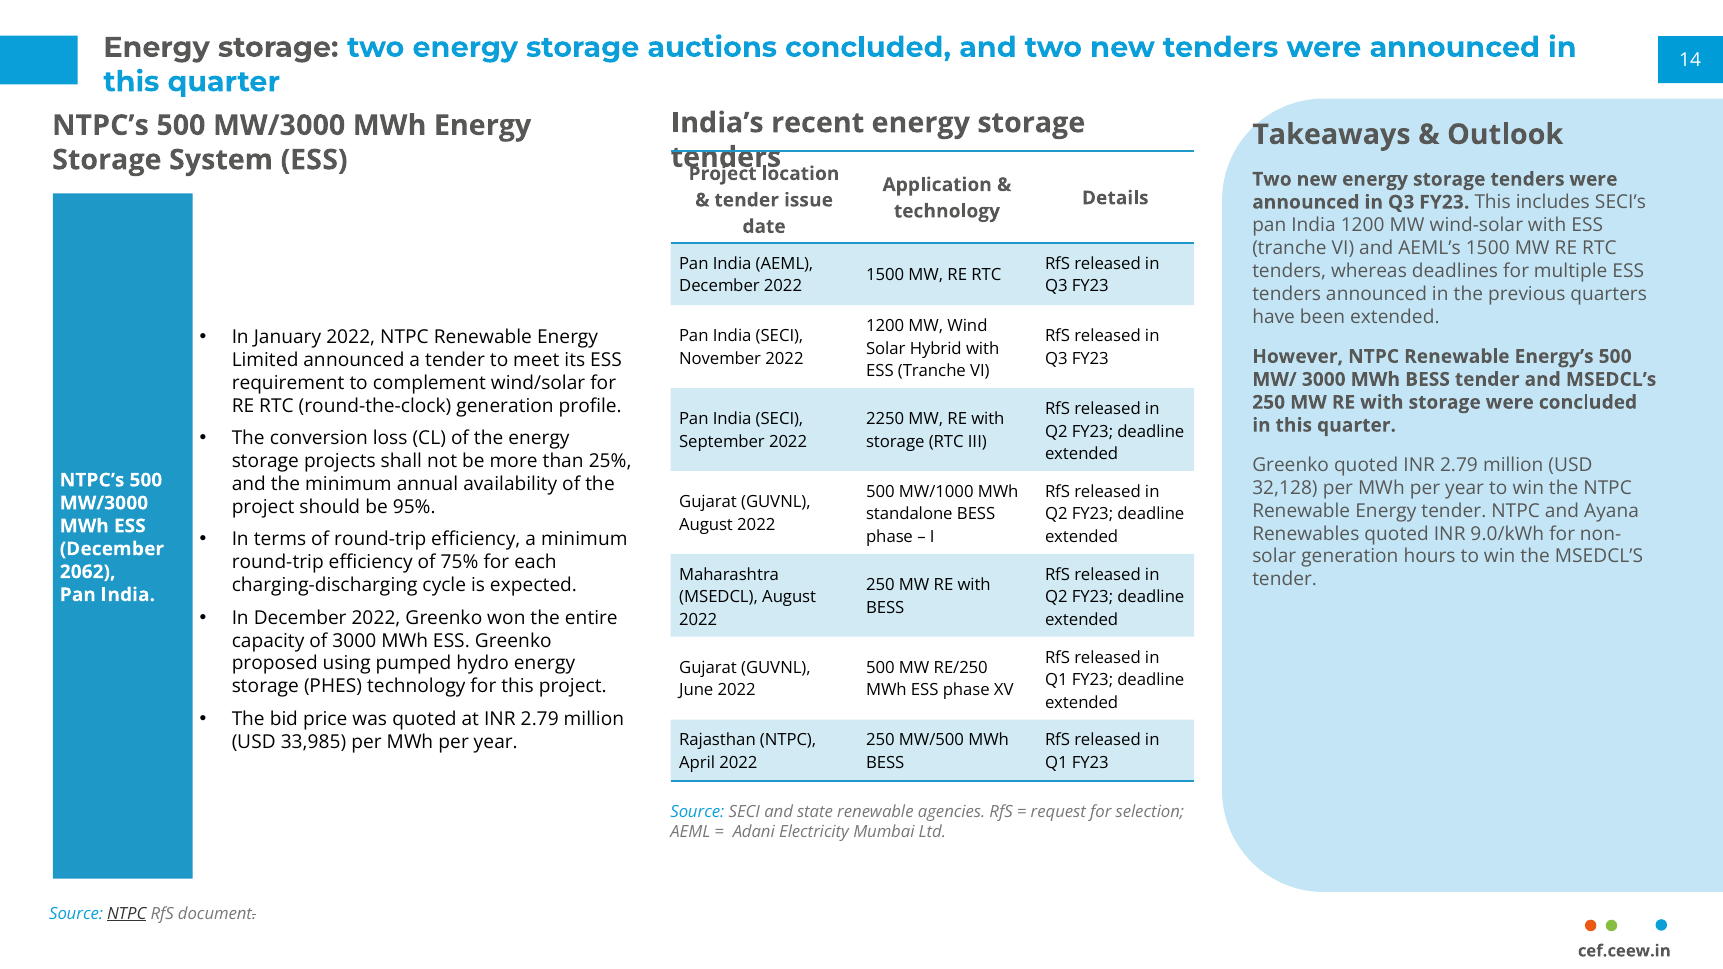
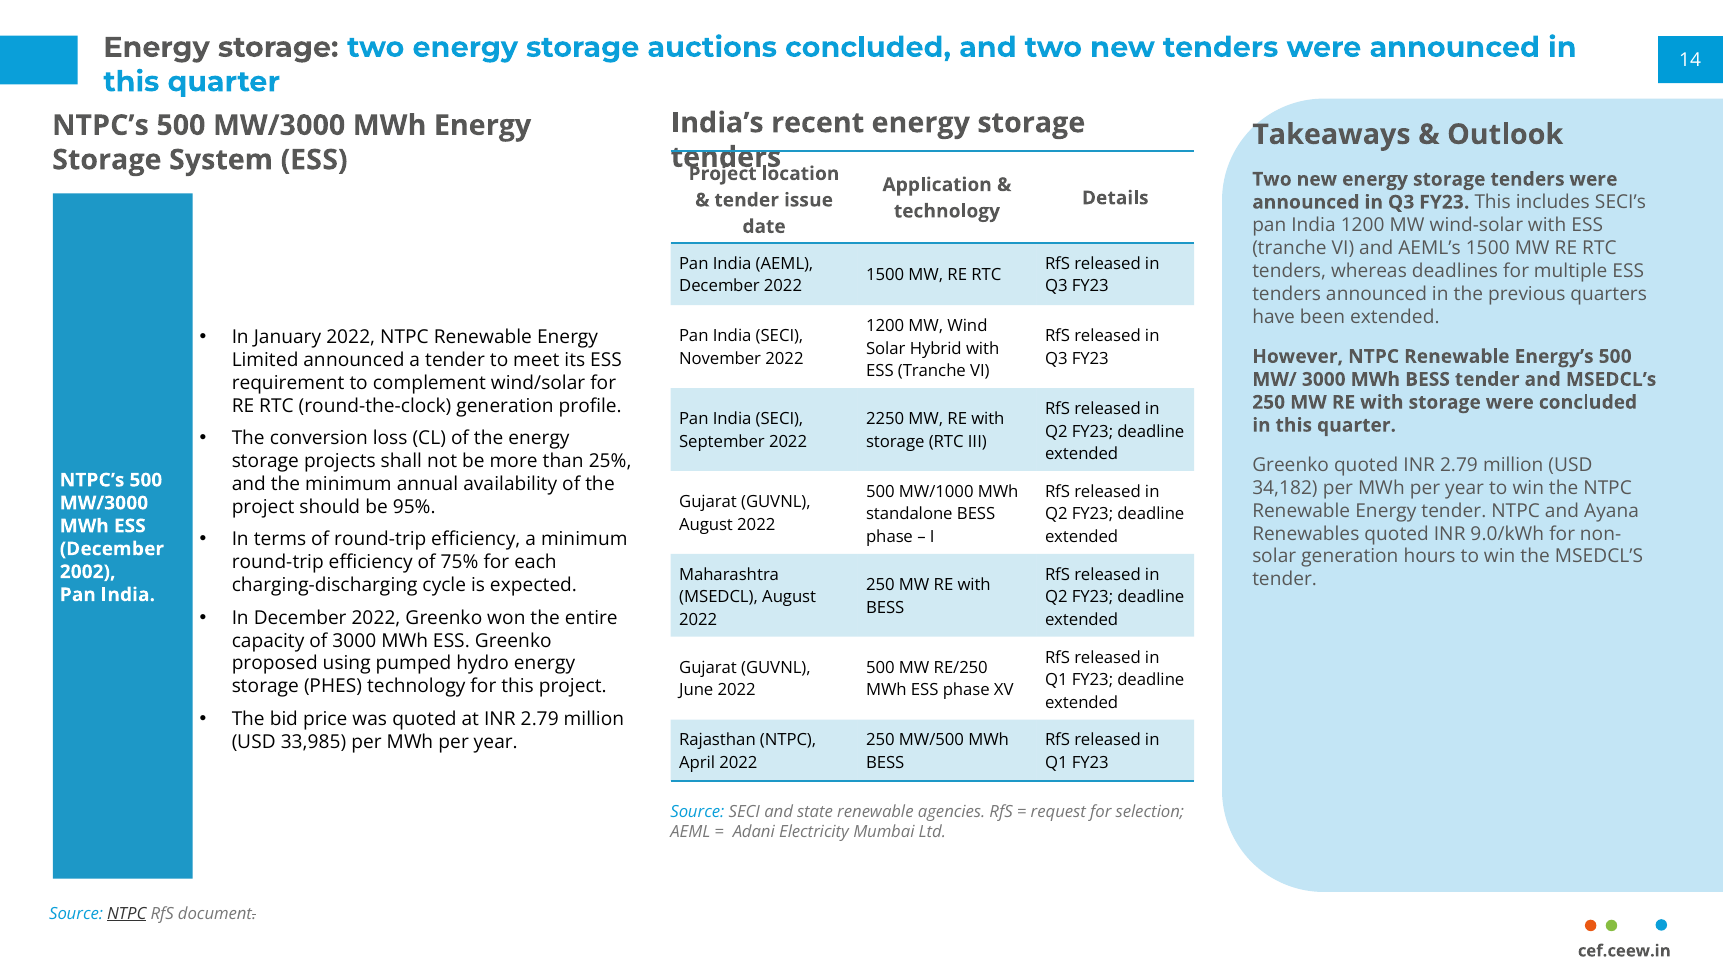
32,128: 32,128 -> 34,182
2062: 2062 -> 2002
